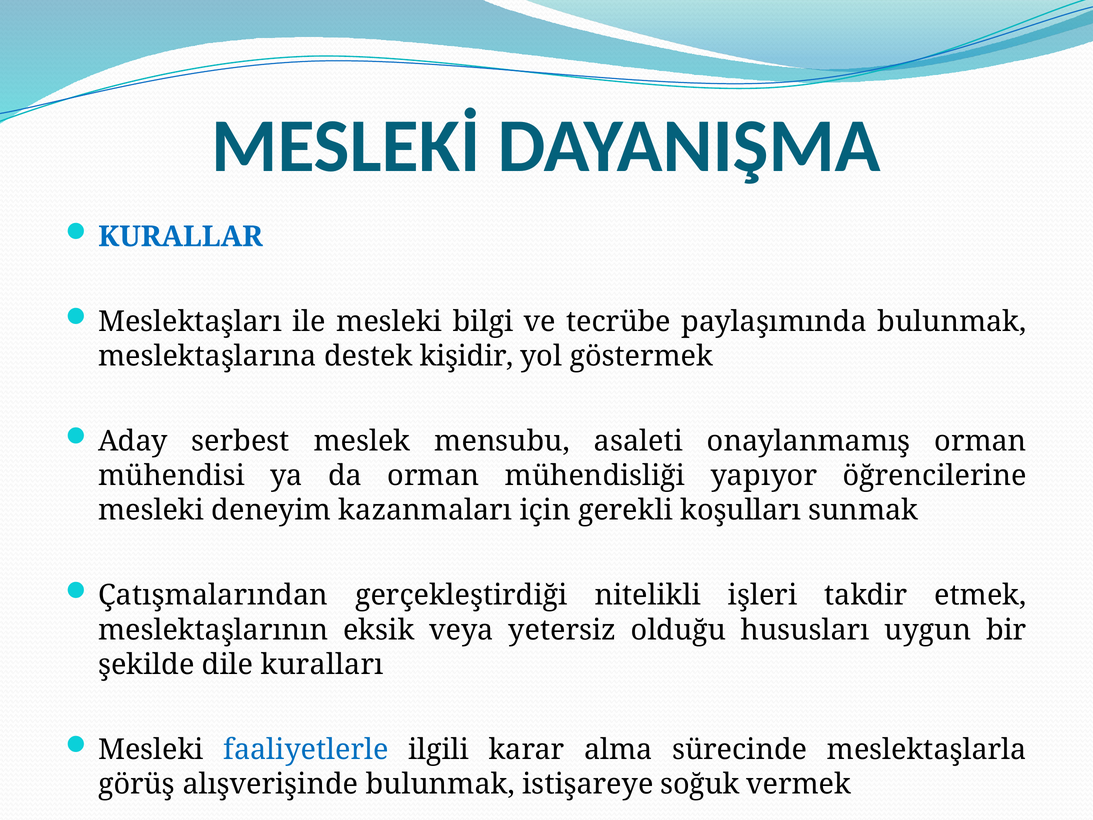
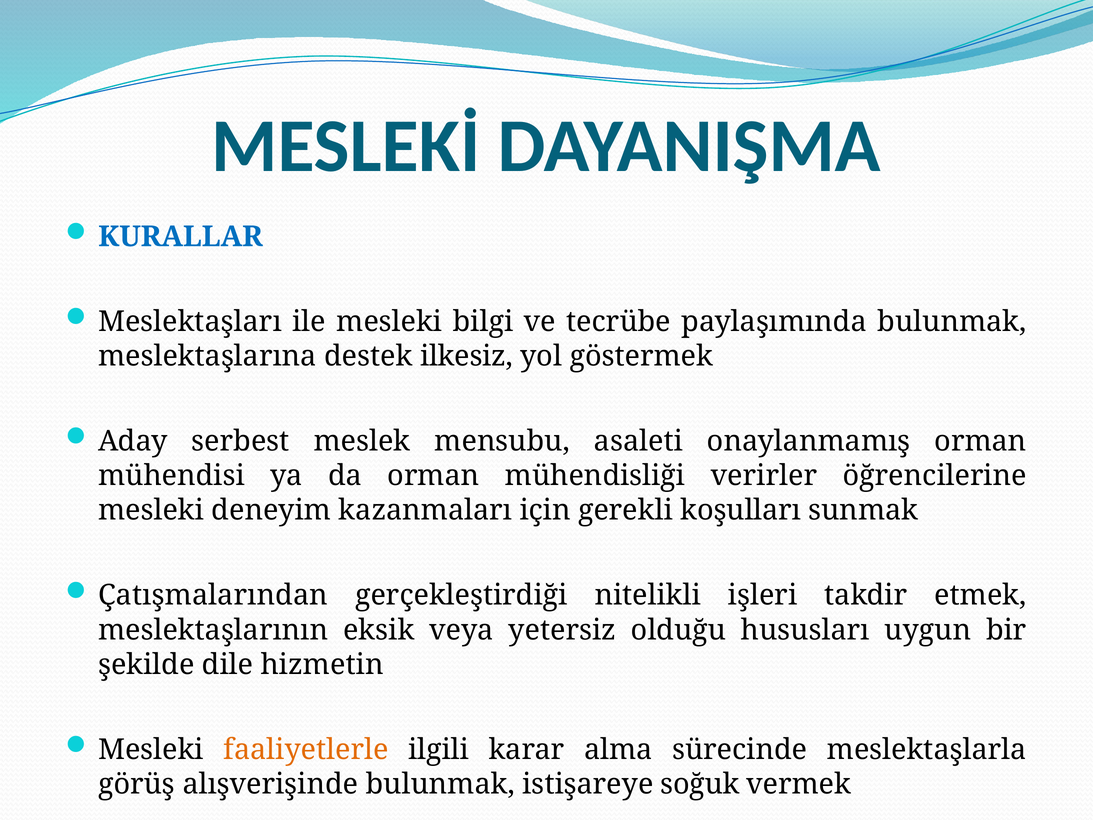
kişidir: kişidir -> ilkesiz
yapıyor: yapıyor -> verirler
kuralları: kuralları -> hizmetin
faaliyetlerle colour: blue -> orange
